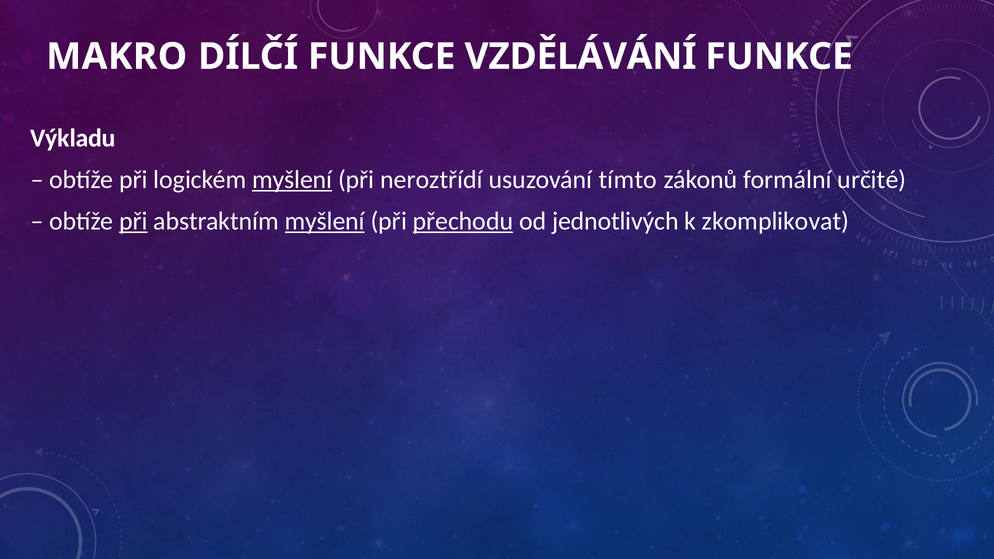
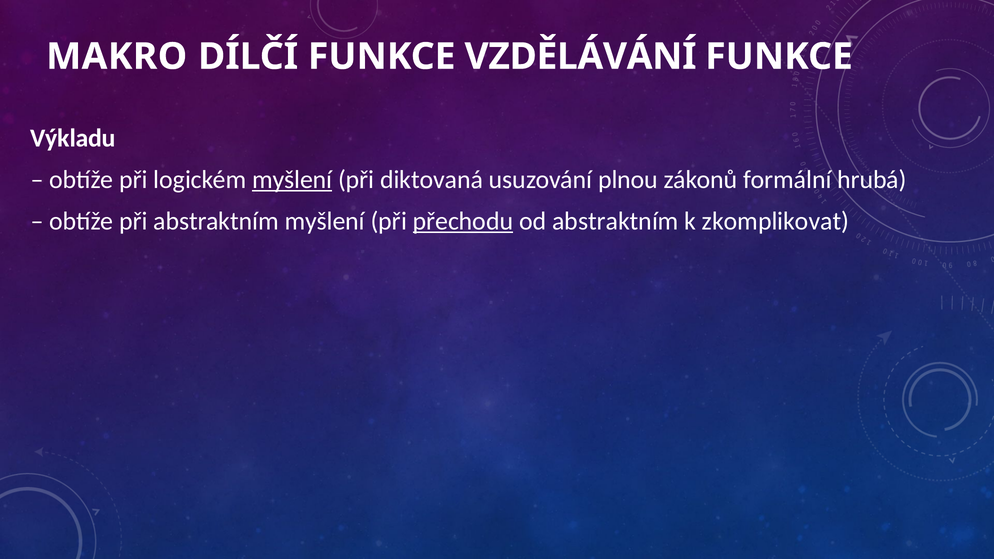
neroztřídí: neroztřídí -> diktovaná
tímto: tímto -> plnou
určité: určité -> hrubá
při at (133, 221) underline: present -> none
myšlení at (325, 221) underline: present -> none
od jednotlivých: jednotlivých -> abstraktním
